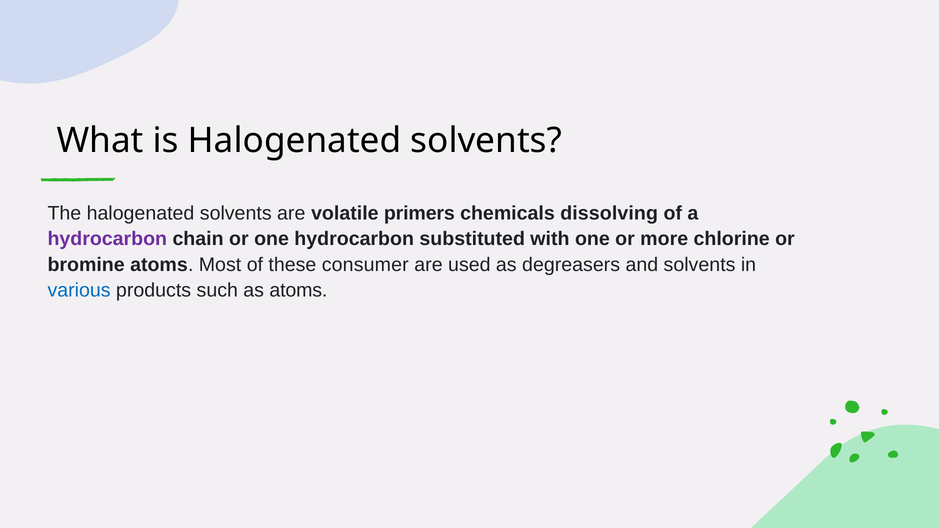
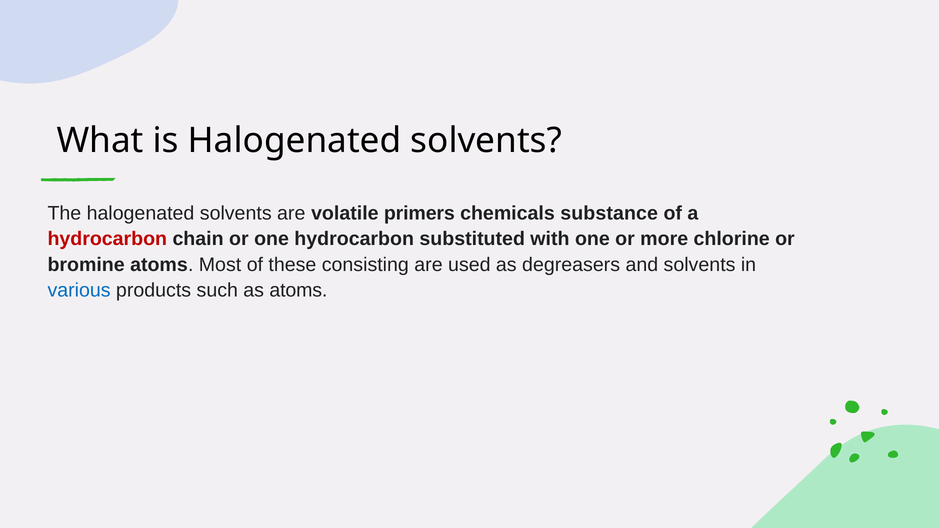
dissolving: dissolving -> substance
hydrocarbon at (107, 239) colour: purple -> red
consumer: consumer -> consisting
